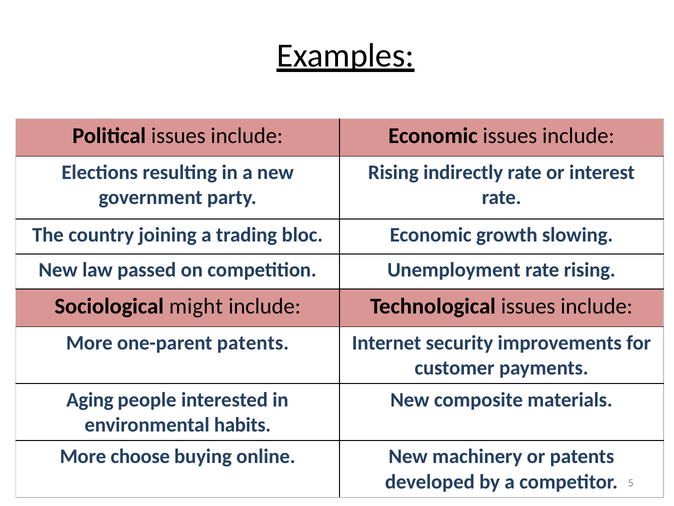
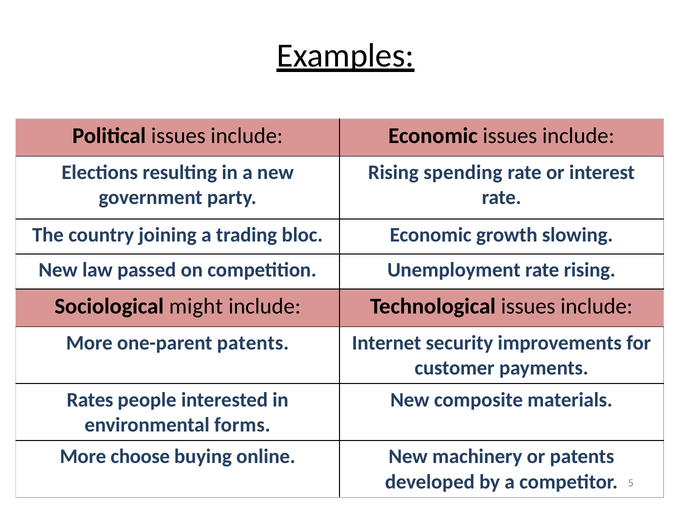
indirectly: indirectly -> spending
Aging: Aging -> Rates
habits: habits -> forms
